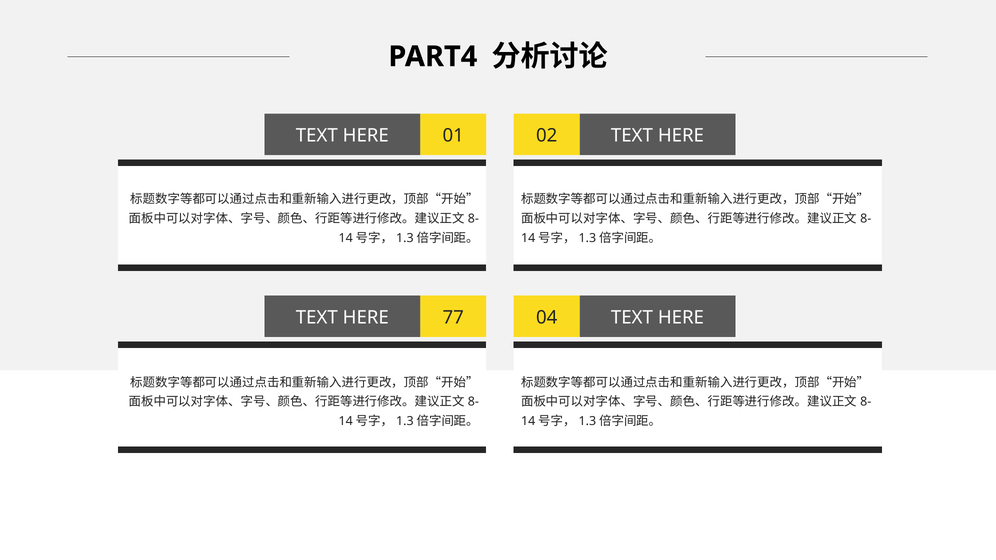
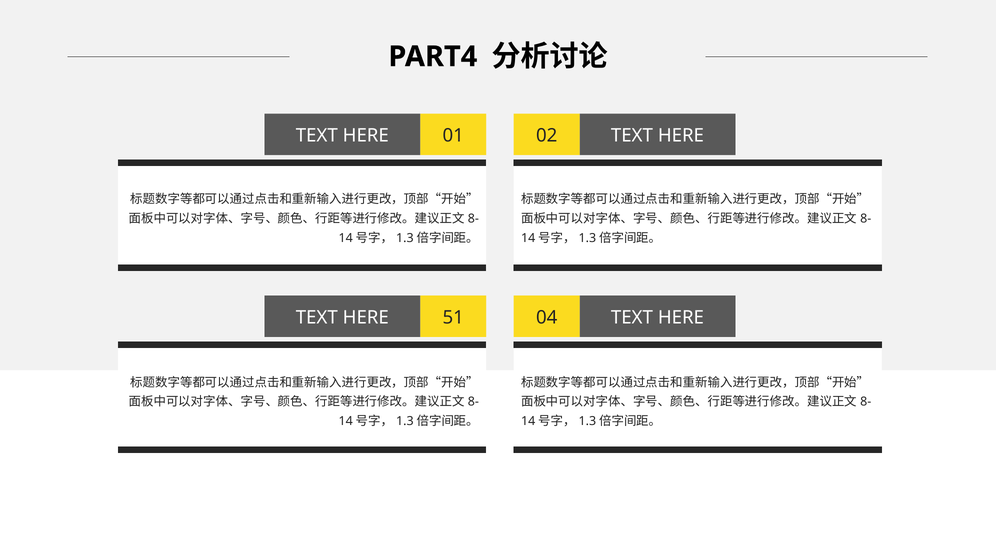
77: 77 -> 51
